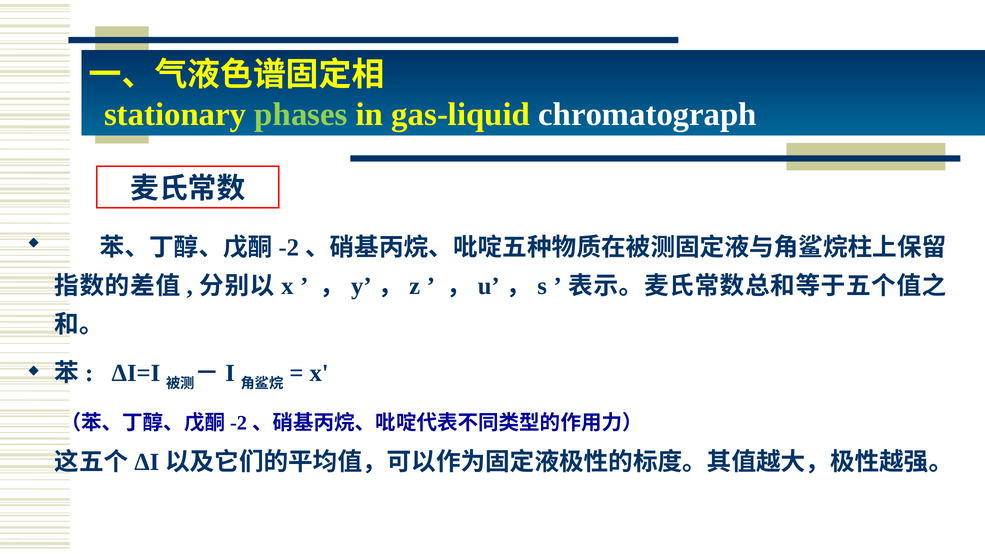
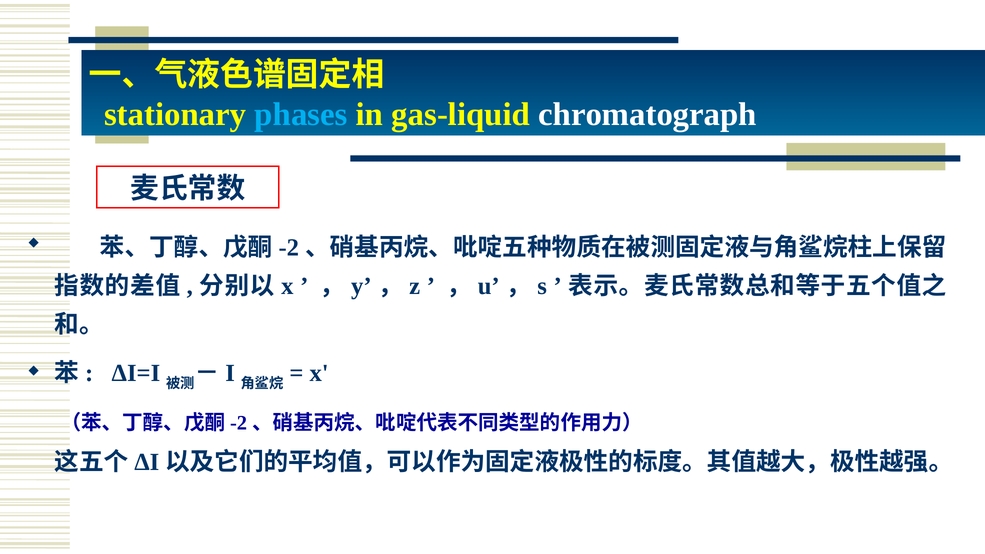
phases colour: light green -> light blue
